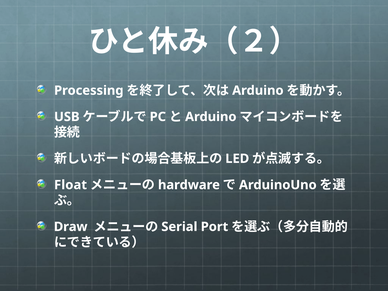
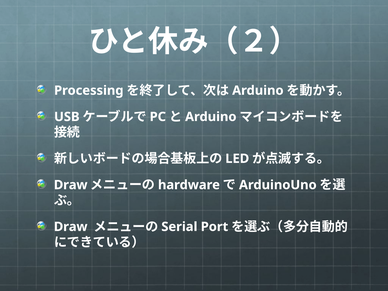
Float at (71, 185): Float -> Draw
